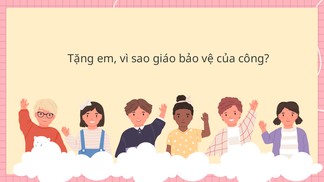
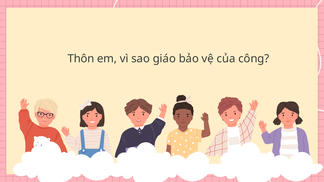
Tặng: Tặng -> Thôn
